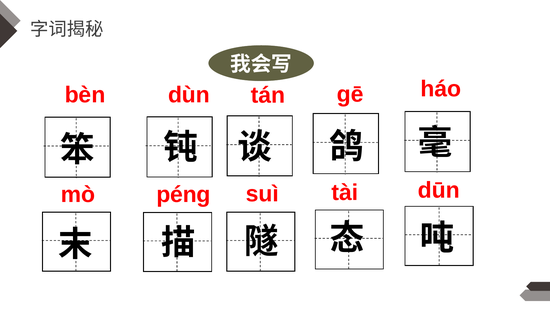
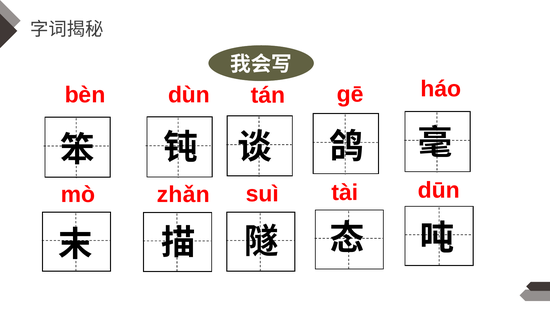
péng: péng -> zhǎn
